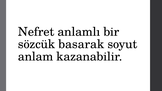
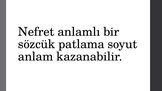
basarak: basarak -> patlama
